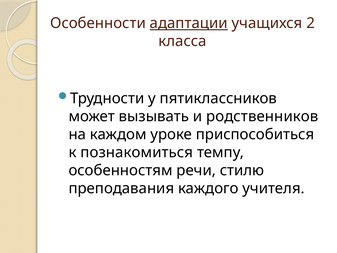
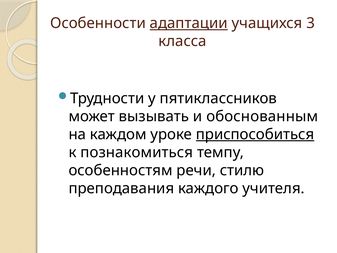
2: 2 -> 3
родственников: родственников -> обоснованным
приспособиться underline: none -> present
